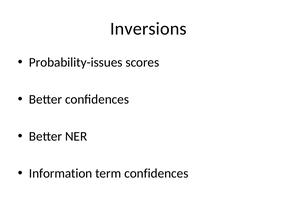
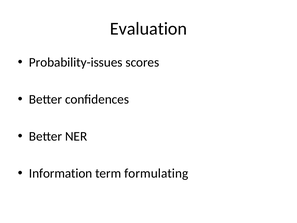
Inversions: Inversions -> Evaluation
term confidences: confidences -> formulating
